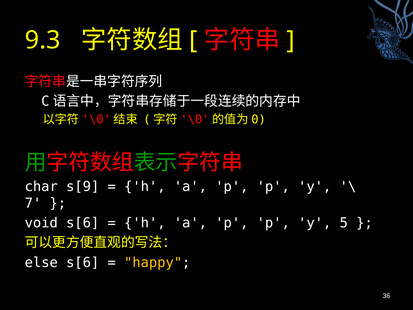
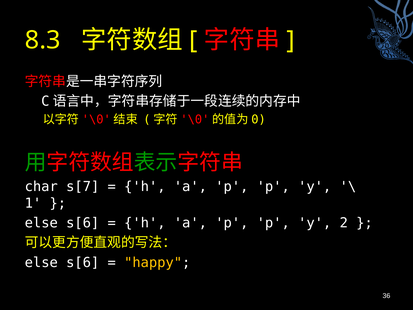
9.3: 9.3 -> 8.3
s[9: s[9 -> s[7
7: 7 -> 1
void at (41, 223): void -> else
5: 5 -> 2
